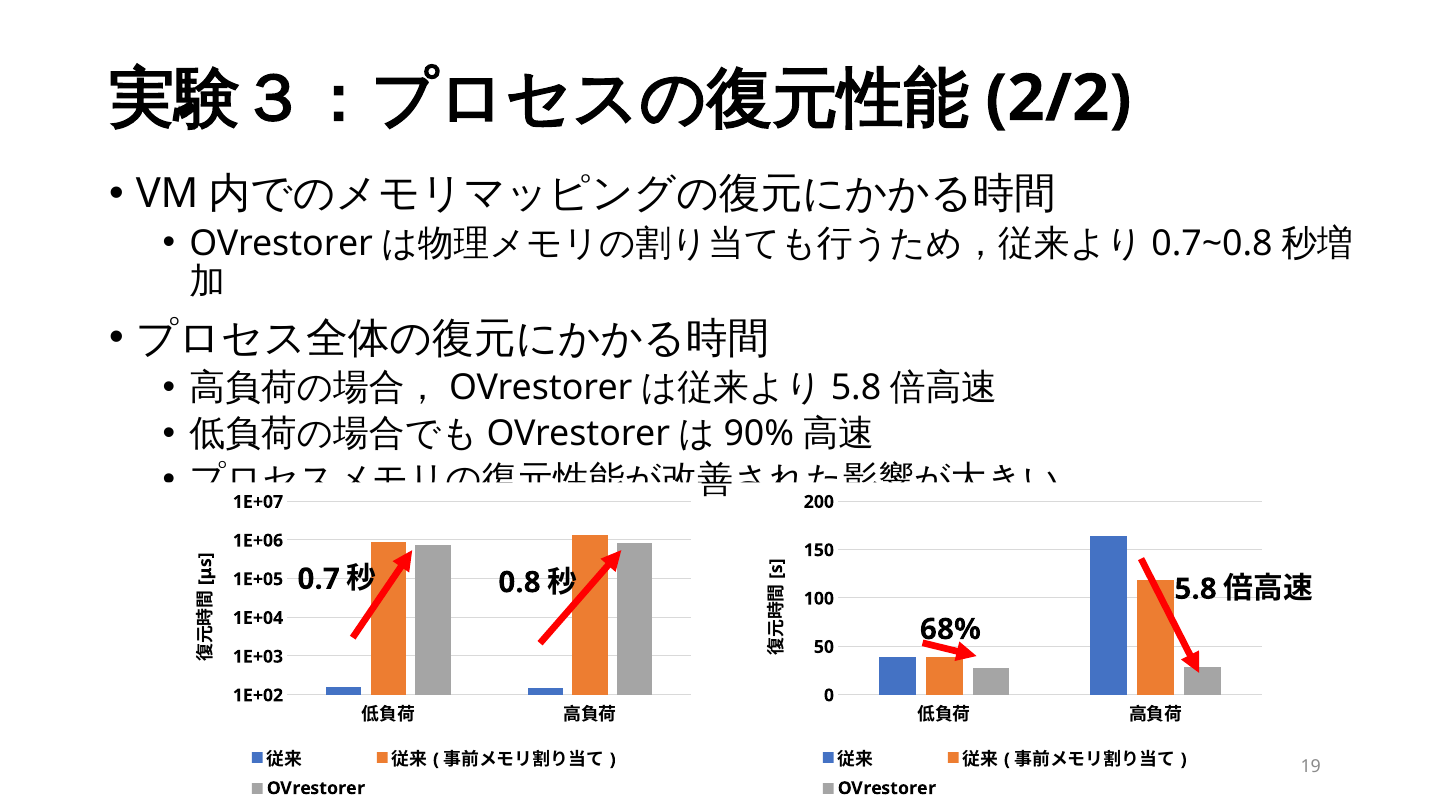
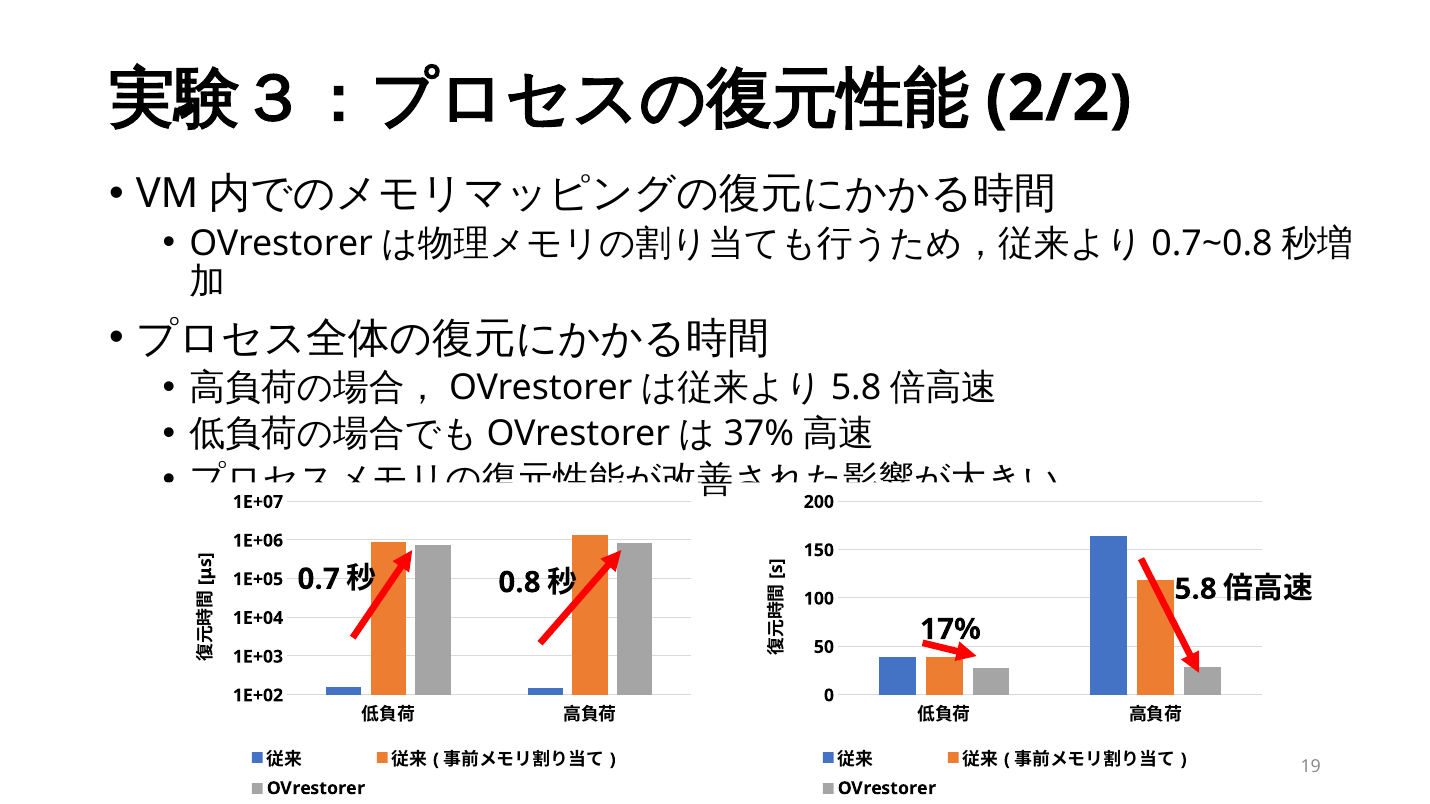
90%: 90% -> 37%
68%: 68% -> 17%
